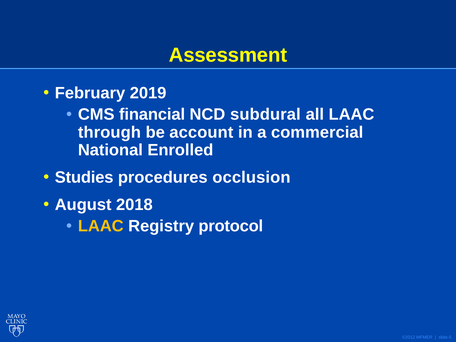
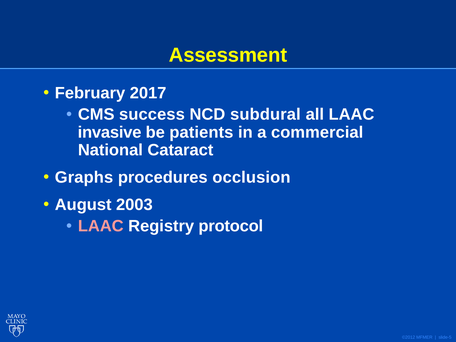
2019: 2019 -> 2017
financial: financial -> success
through: through -> invasive
account: account -> patients
Enrolled: Enrolled -> Cataract
Studies: Studies -> Graphs
2018: 2018 -> 2003
LAAC at (101, 226) colour: yellow -> pink
